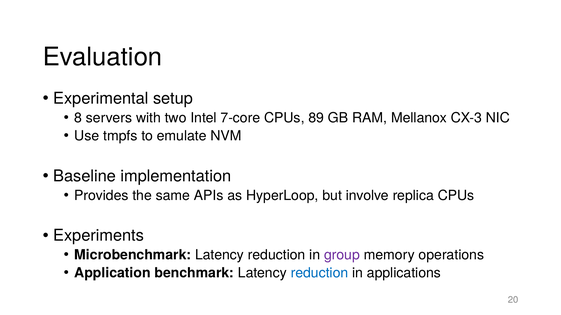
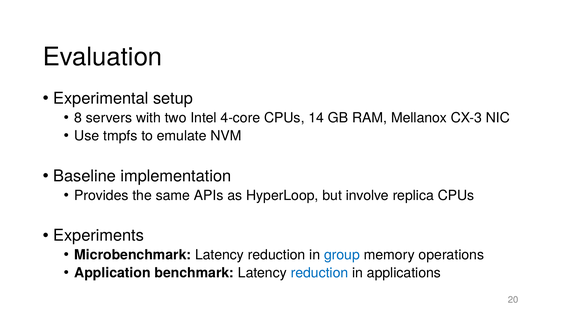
7-core: 7-core -> 4-core
89: 89 -> 14
group colour: purple -> blue
